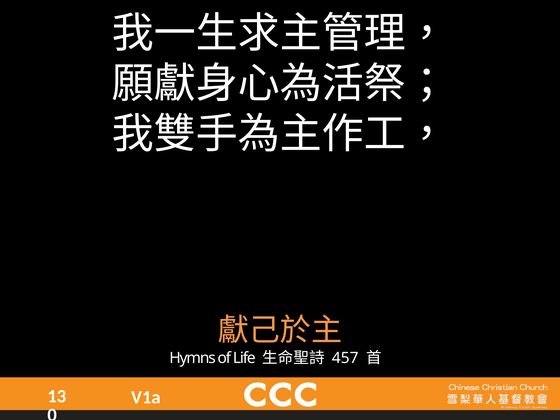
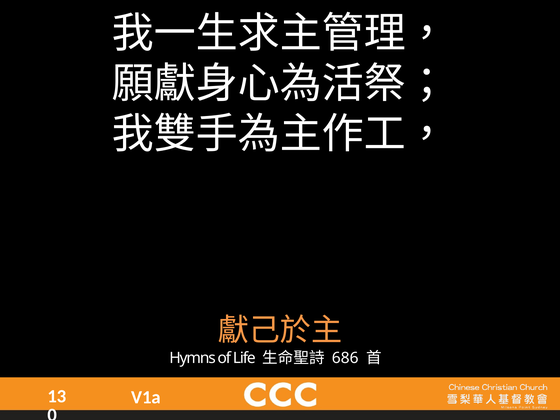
457: 457 -> 686
